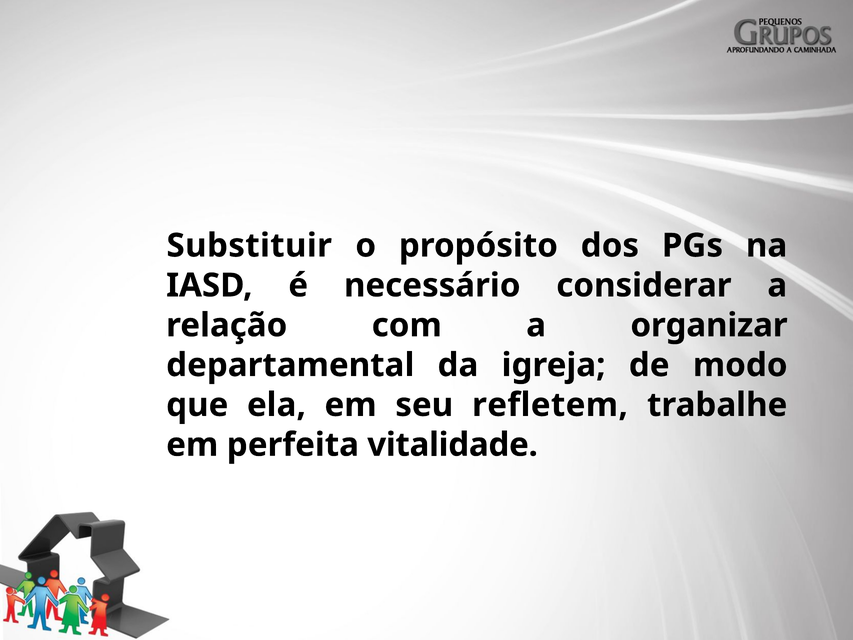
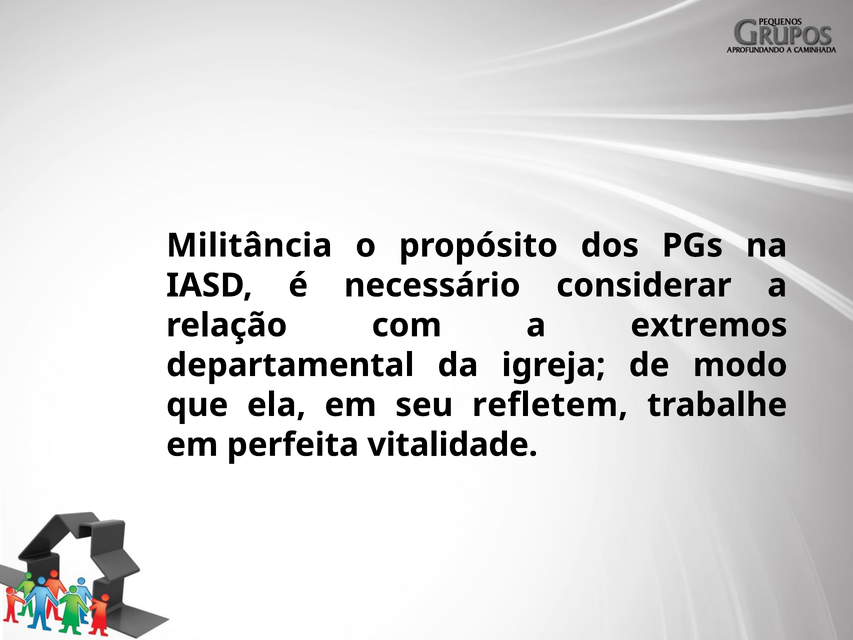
Substituir: Substituir -> Militância
organizar: organizar -> extremos
